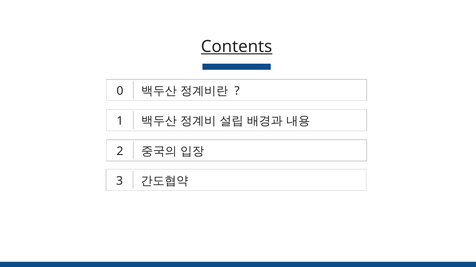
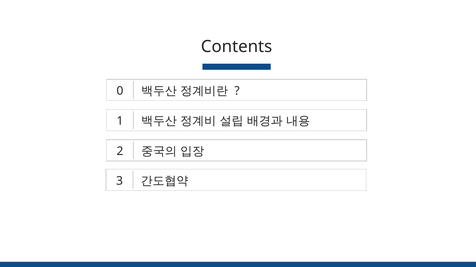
Contents underline: present -> none
